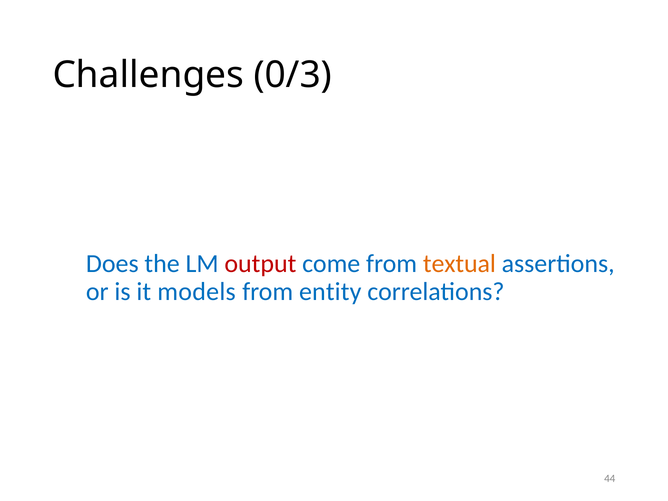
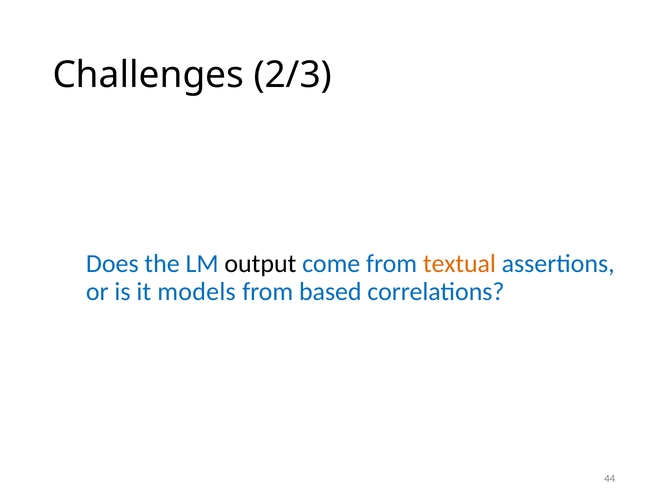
0/3: 0/3 -> 2/3
output colour: red -> black
entity: entity -> based
